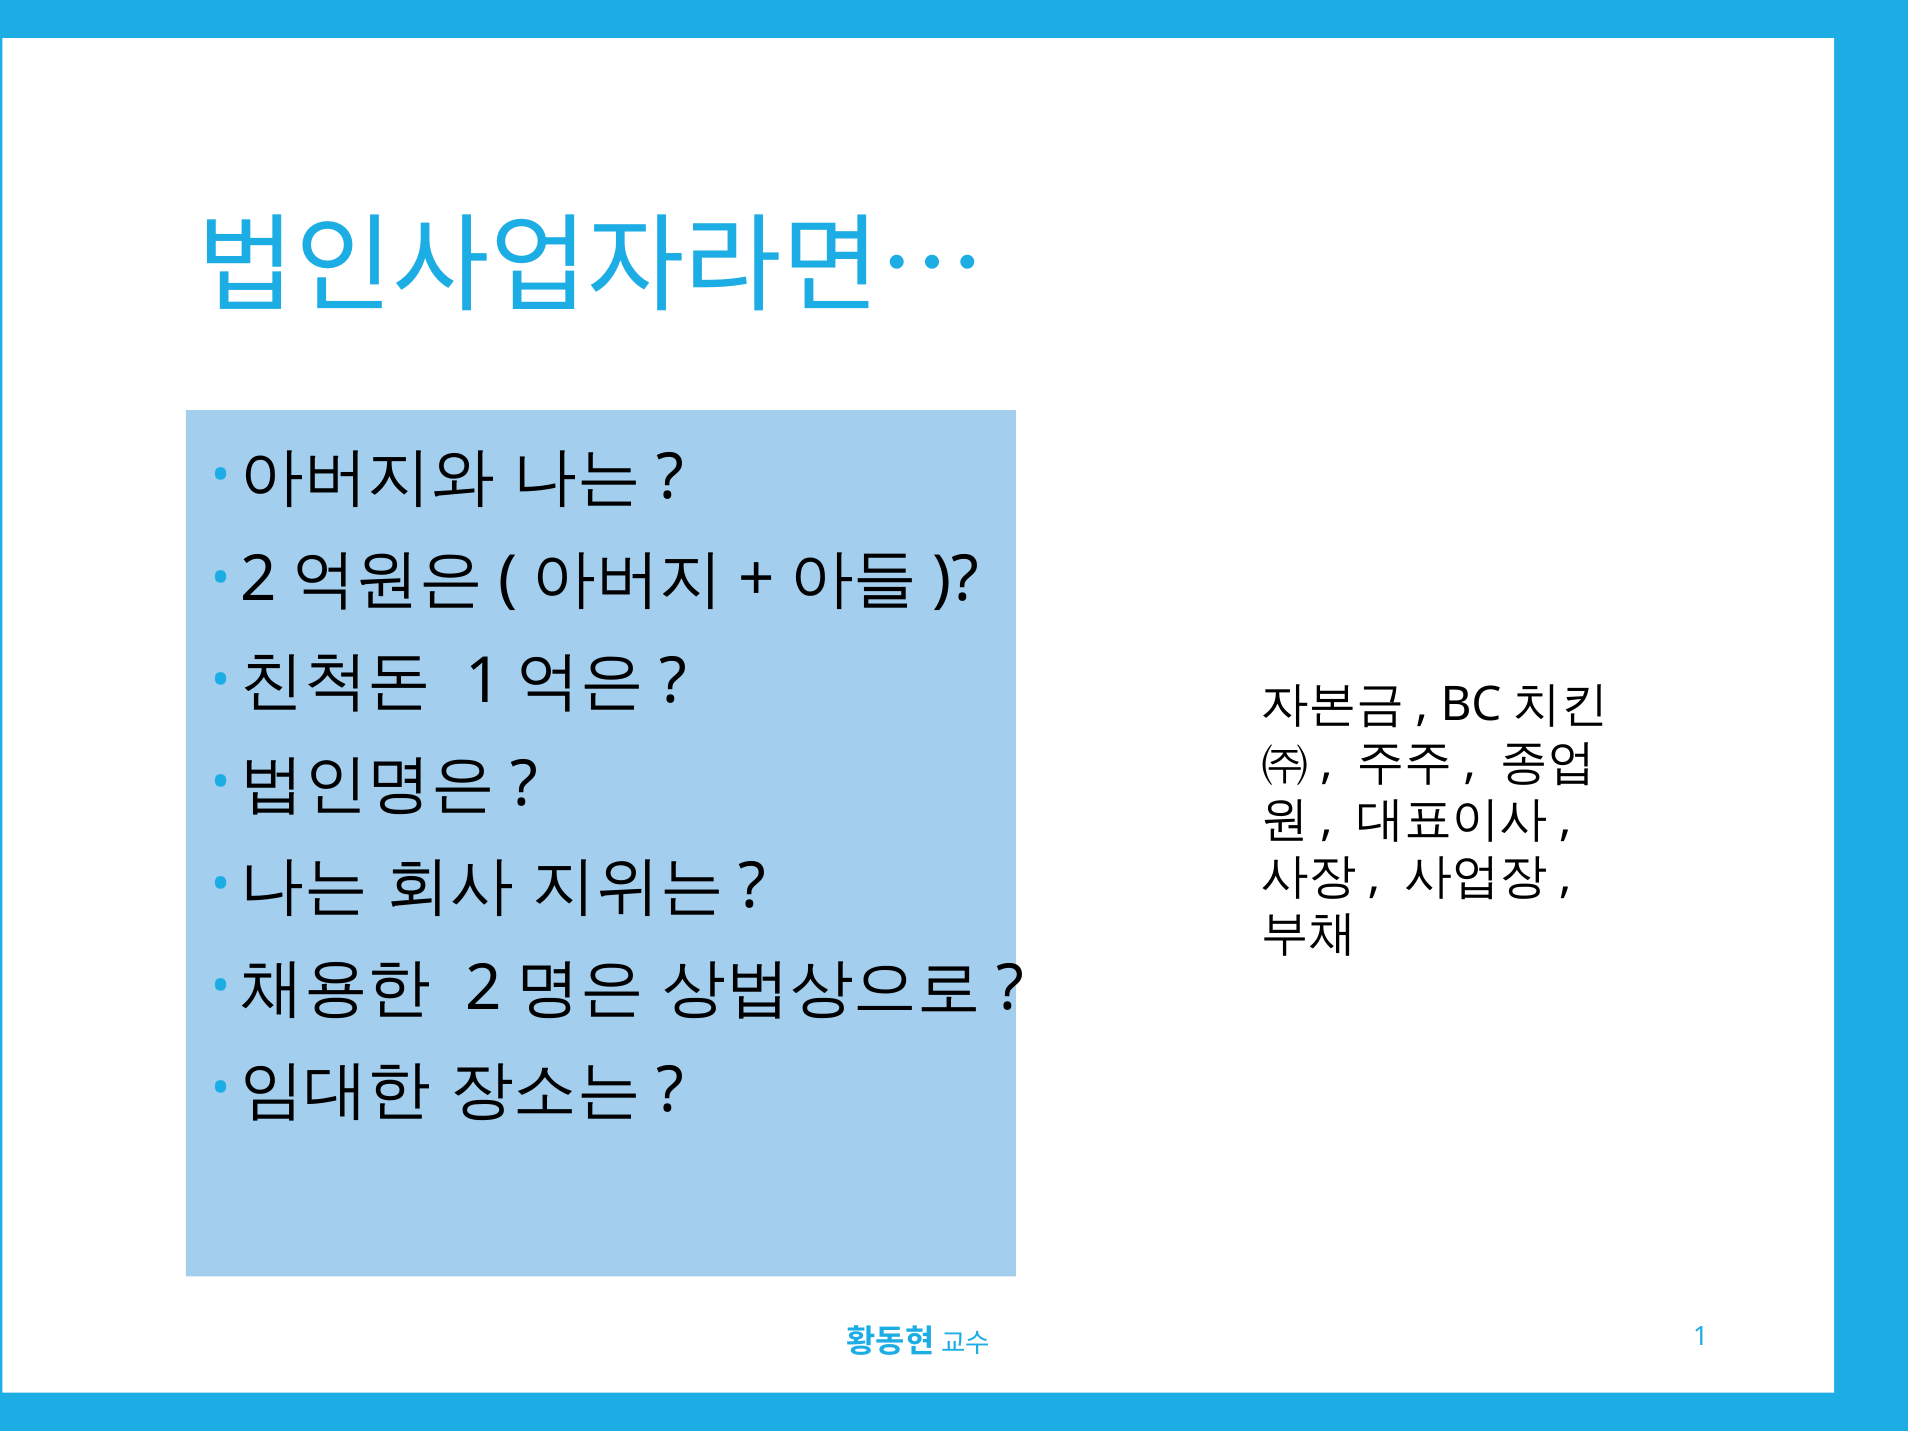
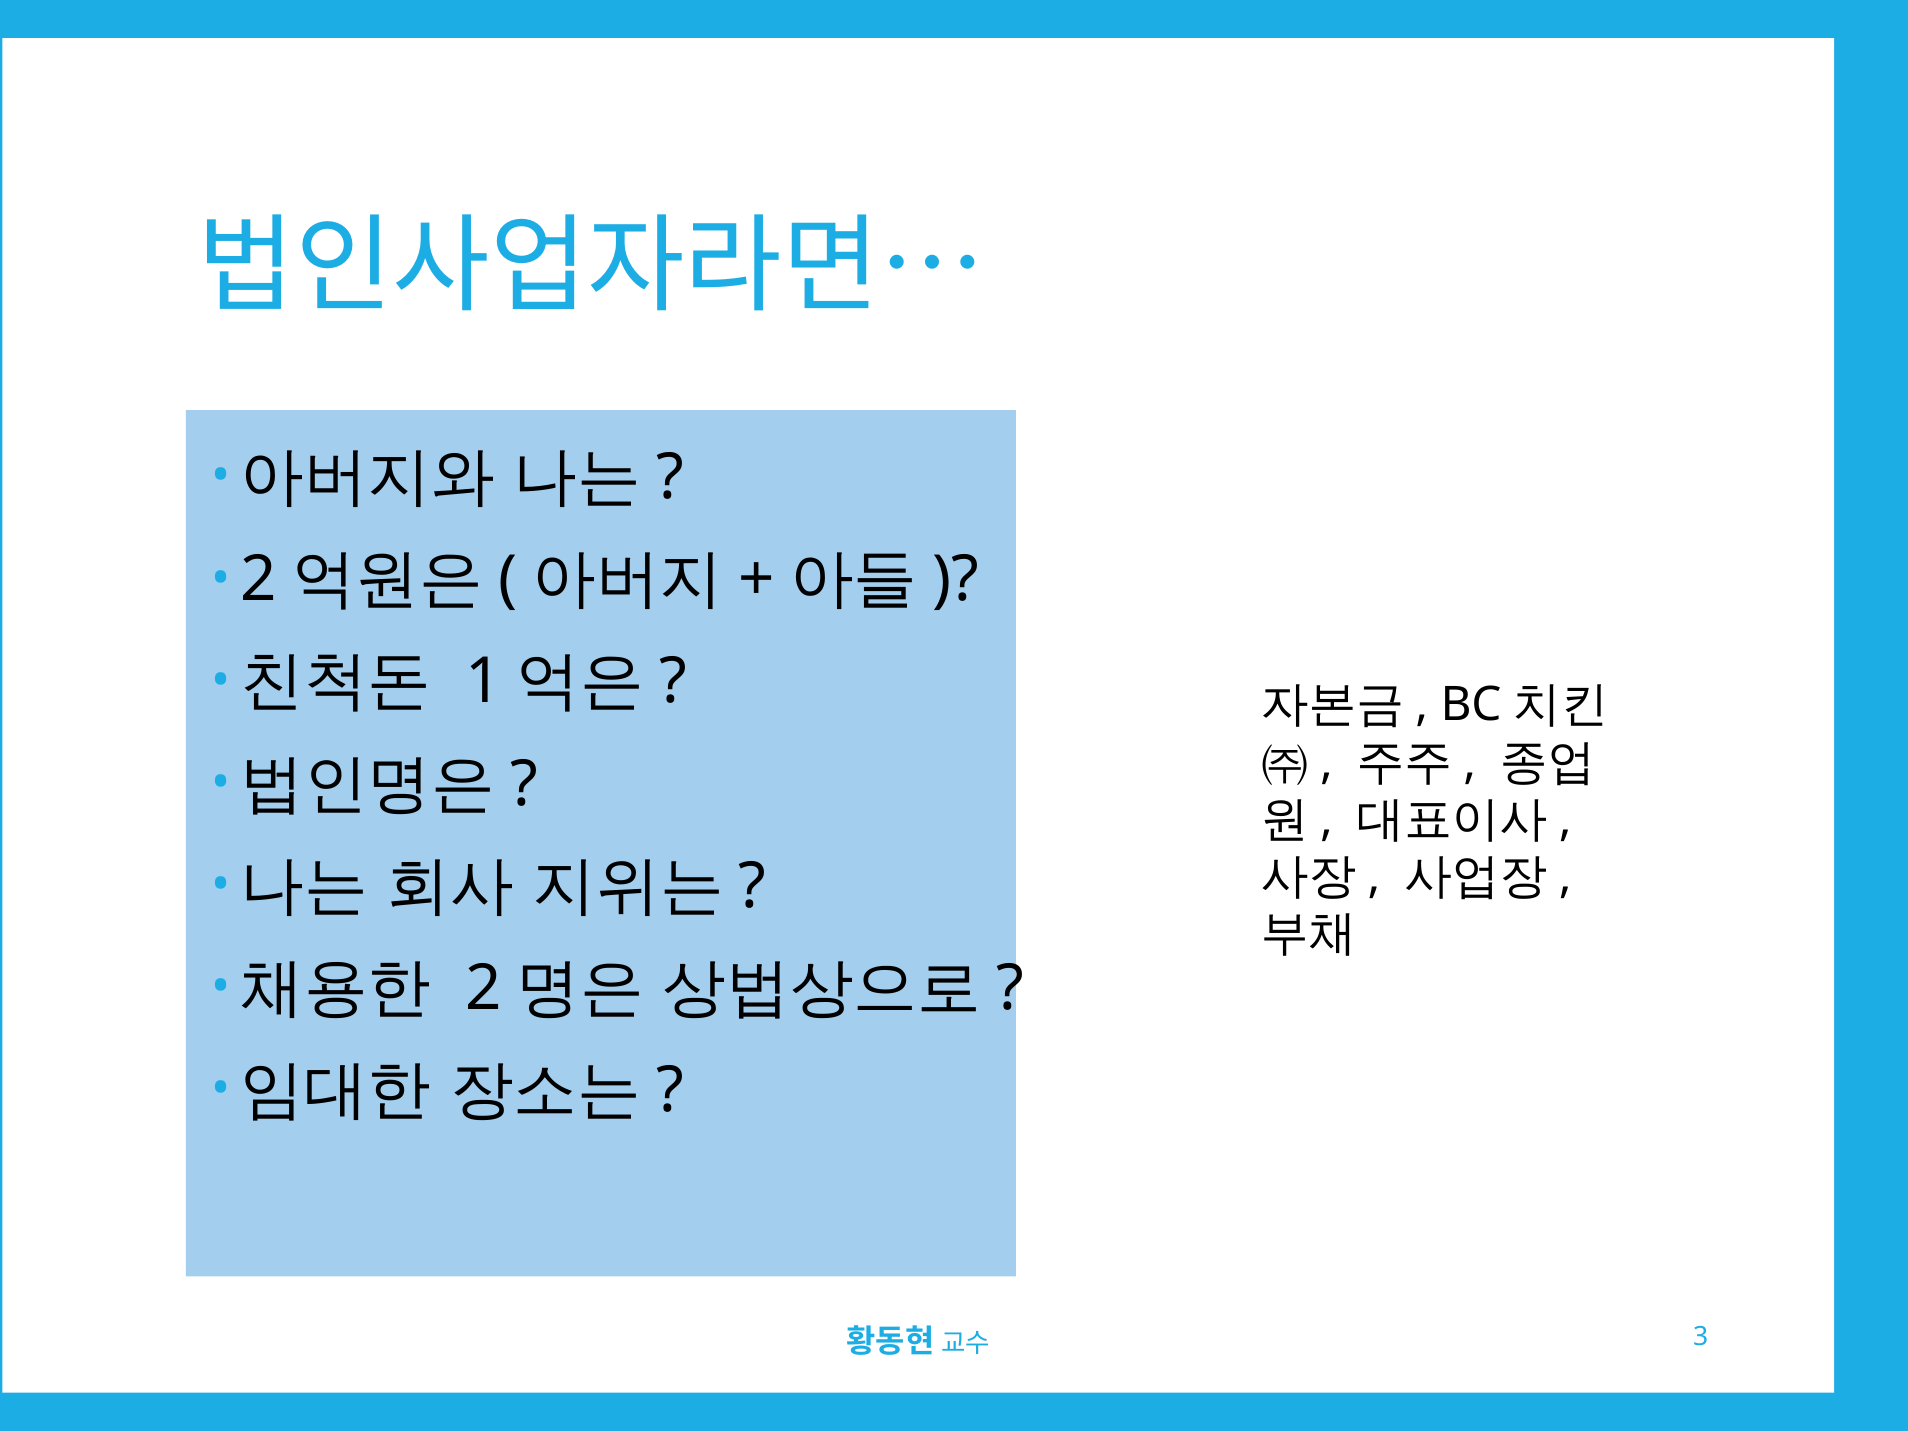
1 at (1701, 1336): 1 -> 3
